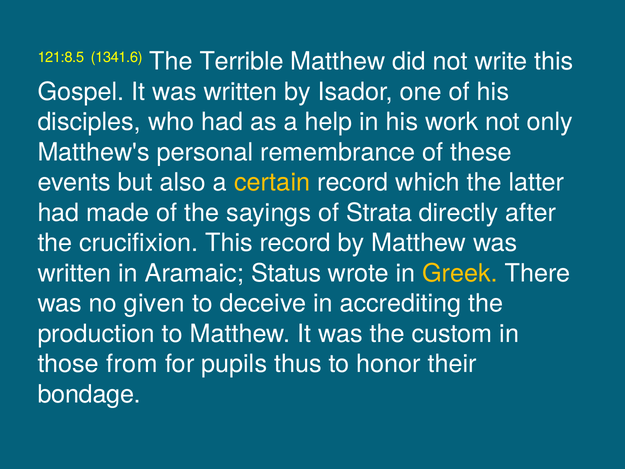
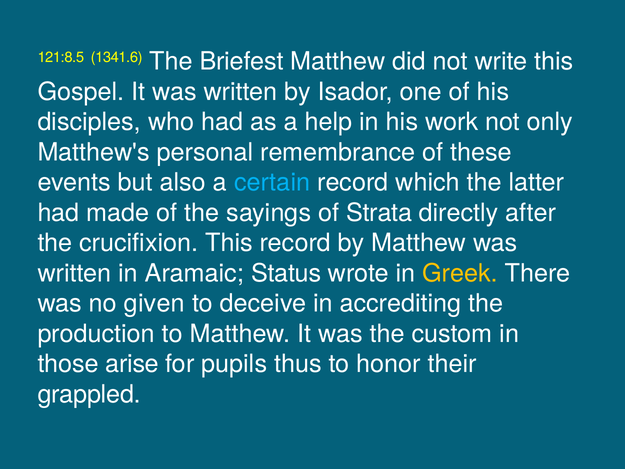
Terrible: Terrible -> Briefest
certain colour: yellow -> light blue
from: from -> arise
bondage: bondage -> grappled
